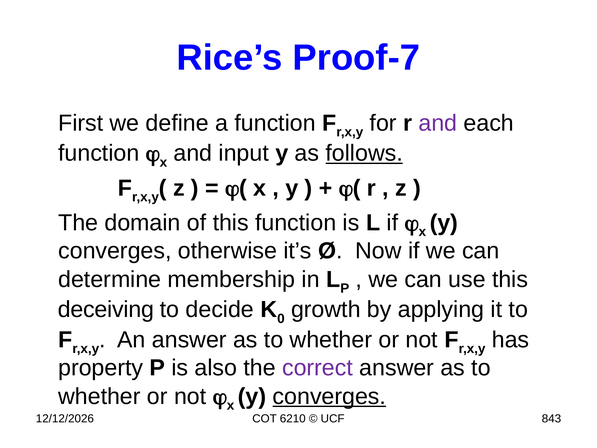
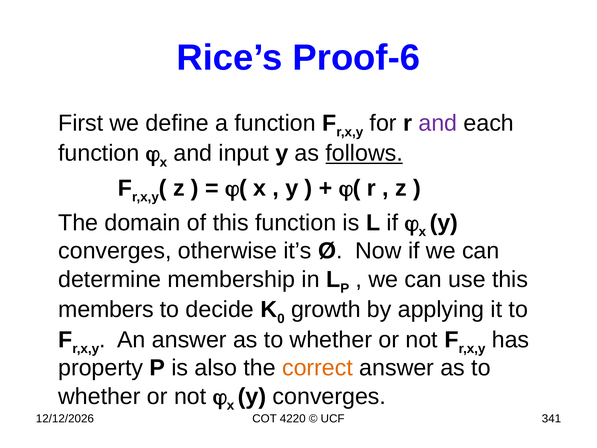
Proof-7: Proof-7 -> Proof-6
deceiving: deceiving -> members
correct colour: purple -> orange
converges at (329, 396) underline: present -> none
6210: 6210 -> 4220
843: 843 -> 341
